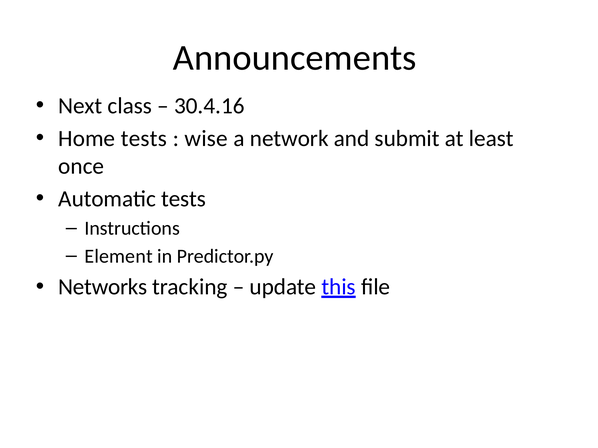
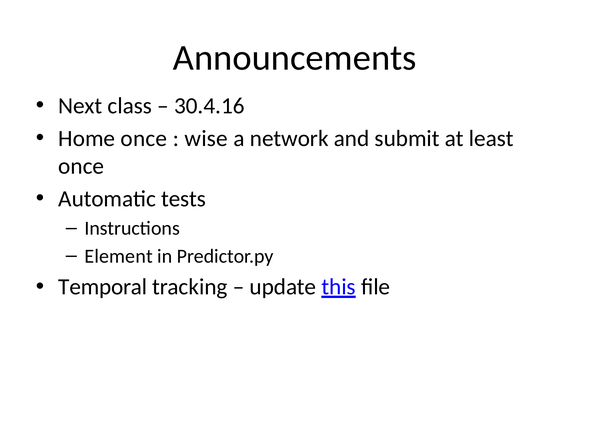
Home tests: tests -> once
Networks: Networks -> Temporal
